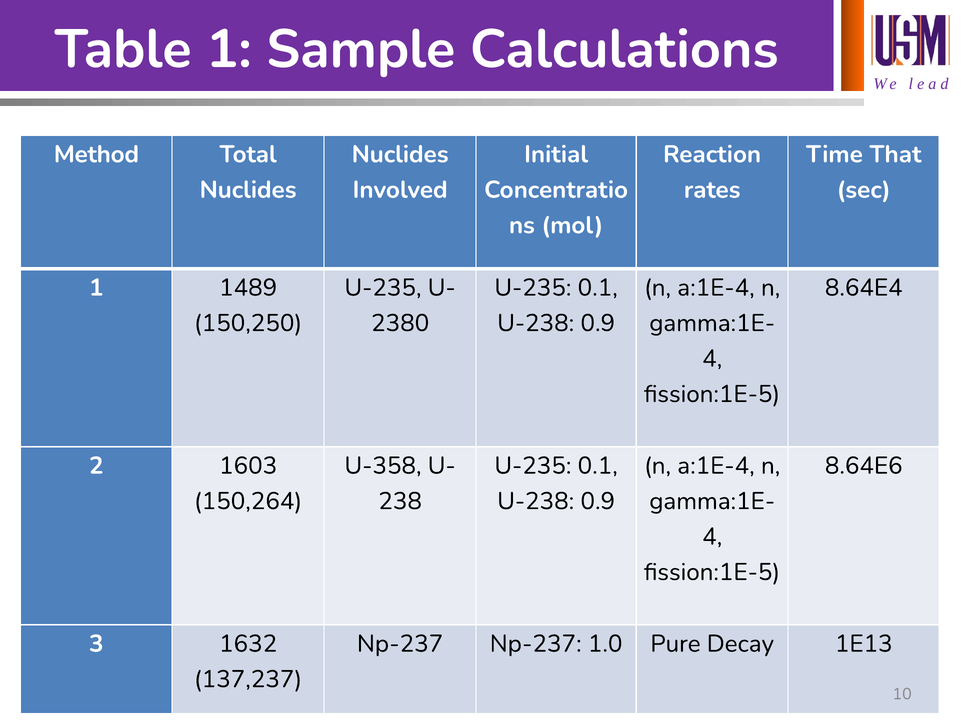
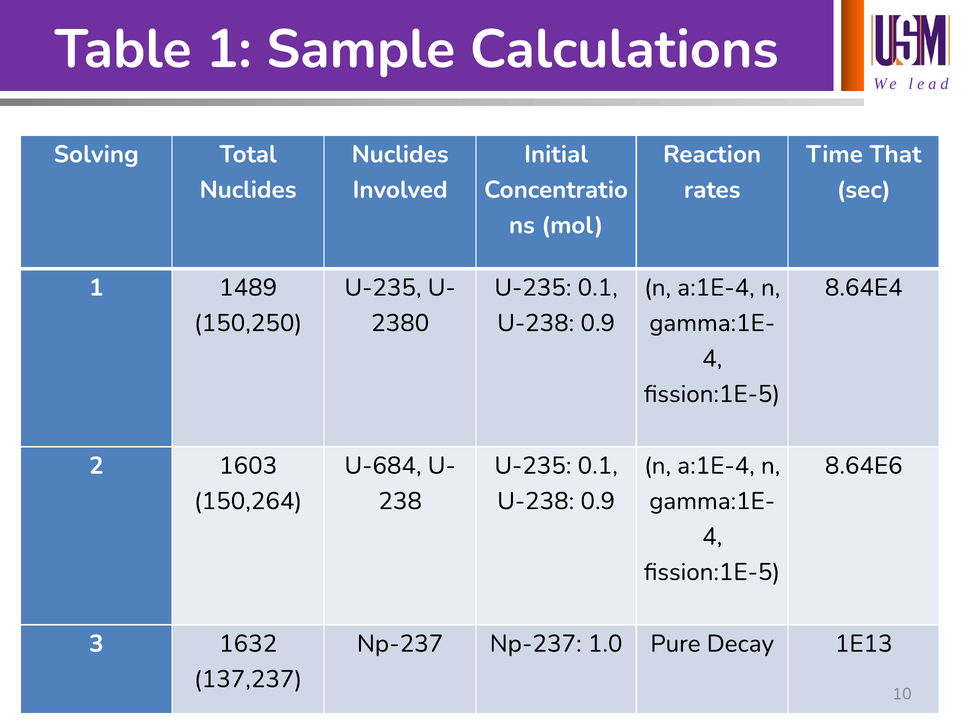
Method: Method -> Solving
U-358: U-358 -> U-684
